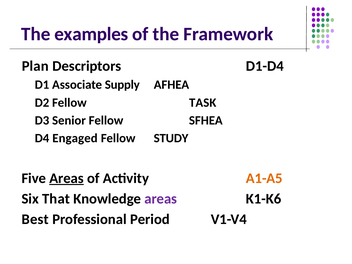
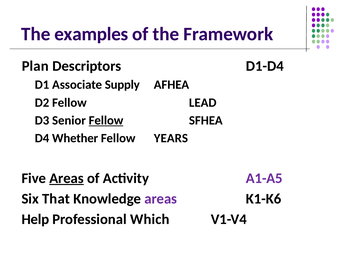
TASK: TASK -> LEAD
Fellow at (106, 120) underline: none -> present
Engaged: Engaged -> Whether
STUDY: STUDY -> YEARS
A1-A5 colour: orange -> purple
Best: Best -> Help
Period: Period -> Which
